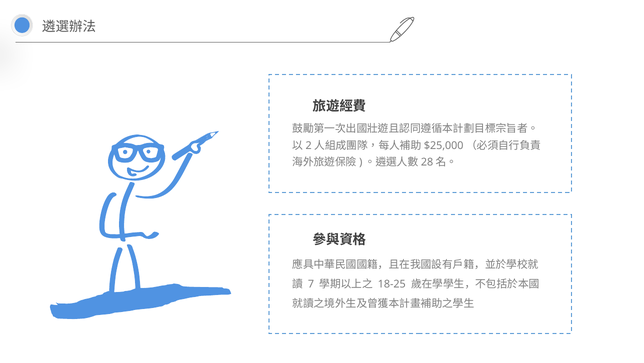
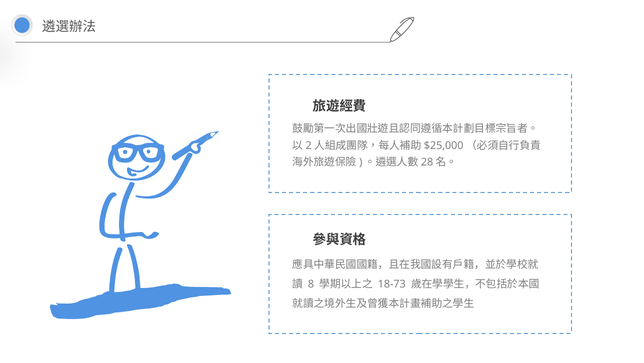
7: 7 -> 8
18-25: 18-25 -> 18-73
